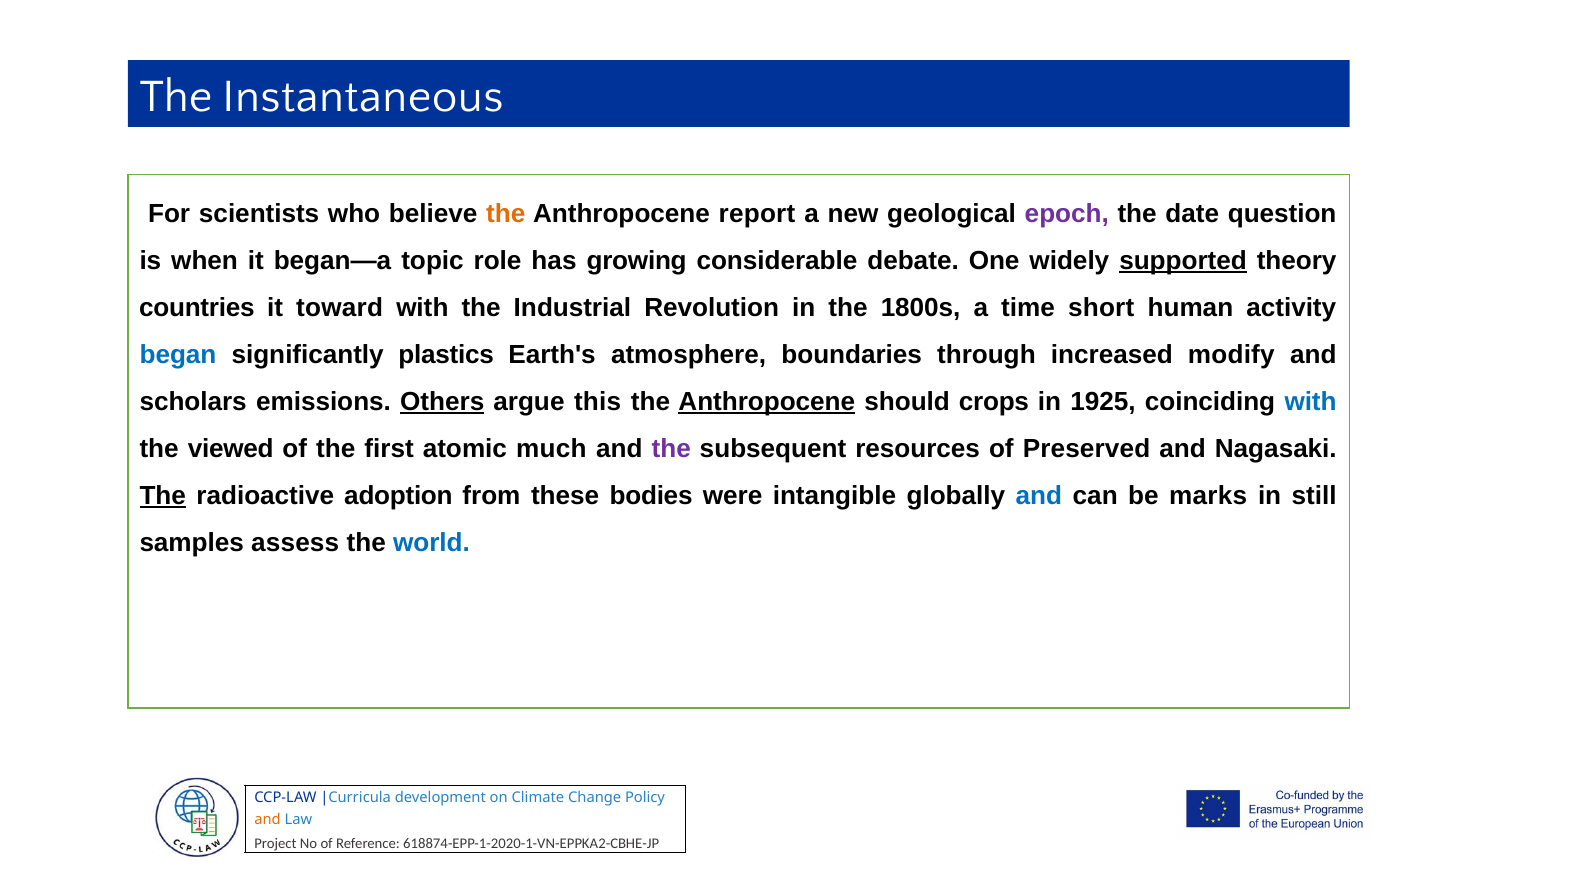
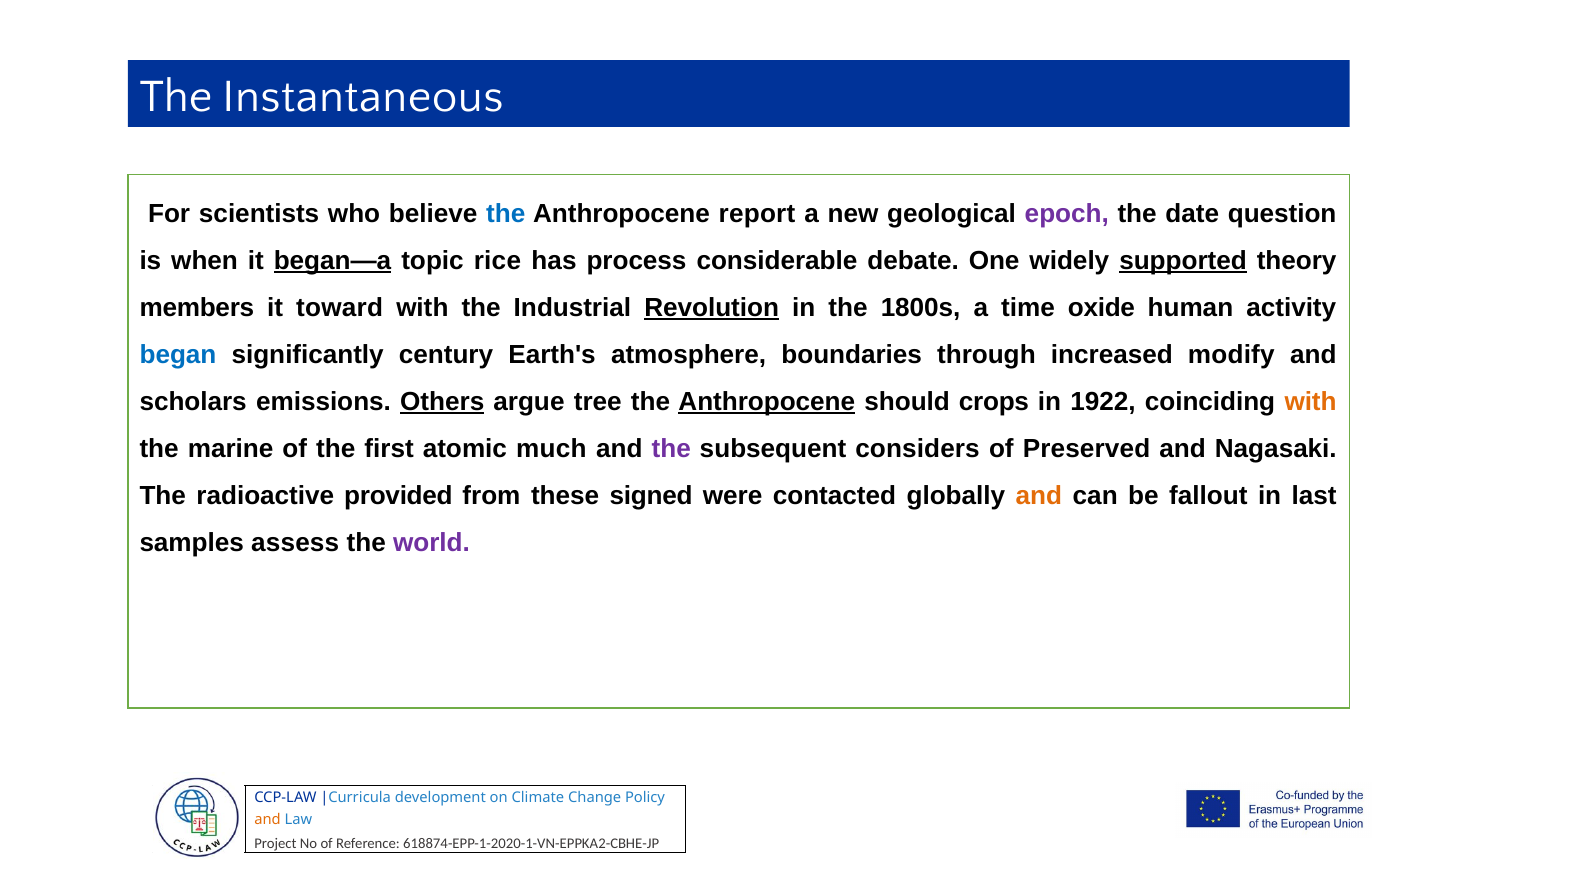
the at (506, 214) colour: orange -> blue
began—a underline: none -> present
role: role -> rice
growing: growing -> process
countries: countries -> members
Revolution underline: none -> present
short: short -> oxide
plastics: plastics -> century
this: this -> tree
1925: 1925 -> 1922
with at (1311, 402) colour: blue -> orange
viewed: viewed -> marine
resources: resources -> considers
The at (163, 496) underline: present -> none
adoption: adoption -> provided
bodies: bodies -> signed
intangible: intangible -> contacted
and at (1039, 496) colour: blue -> orange
marks: marks -> fallout
still: still -> last
world colour: blue -> purple
